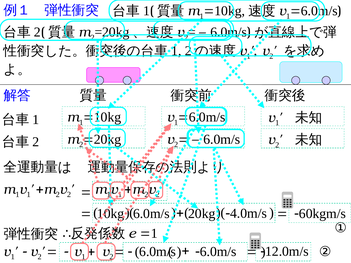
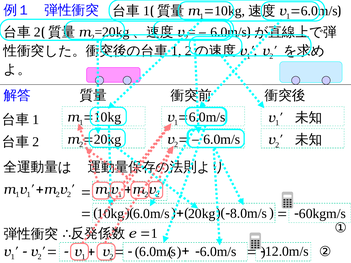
4.0m/s: 4.0m/s -> 8.0m/s
